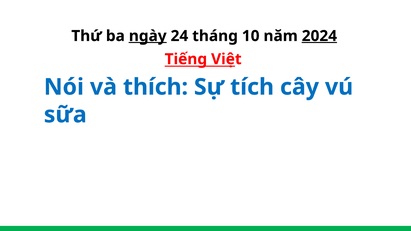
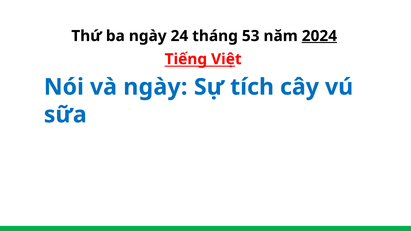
ngày at (148, 36) underline: present -> none
10: 10 -> 53
và thích: thích -> ngày
